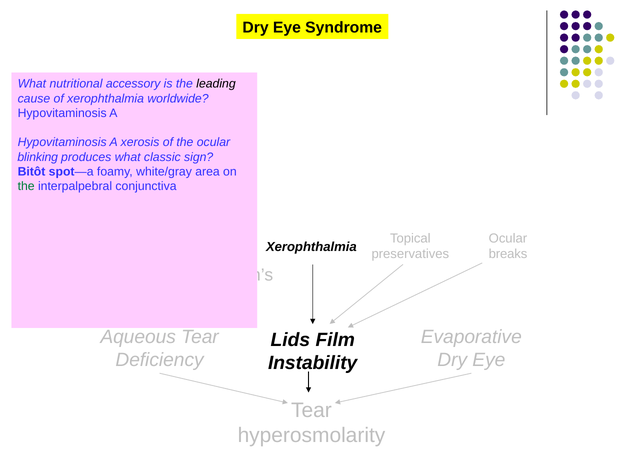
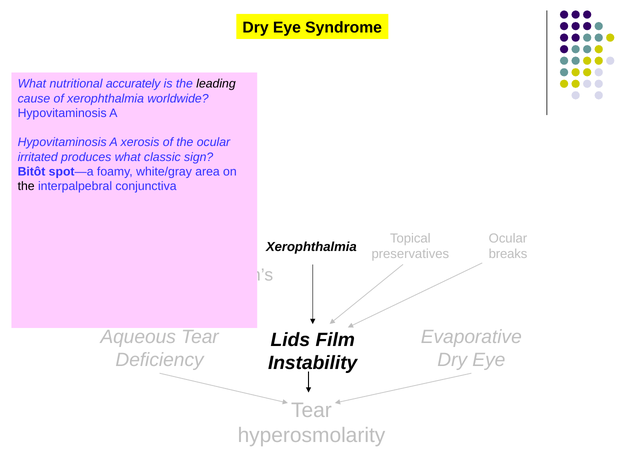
accessory: accessory -> accurately
blinking: blinking -> irritated
the at (26, 186) colour: green -> black
